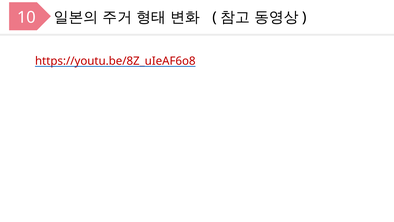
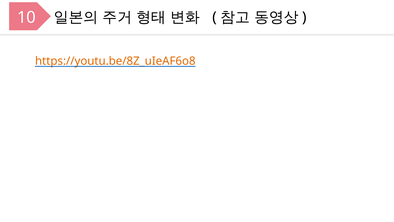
https://youtu.be/8Z_uIeAF6o8 colour: red -> orange
